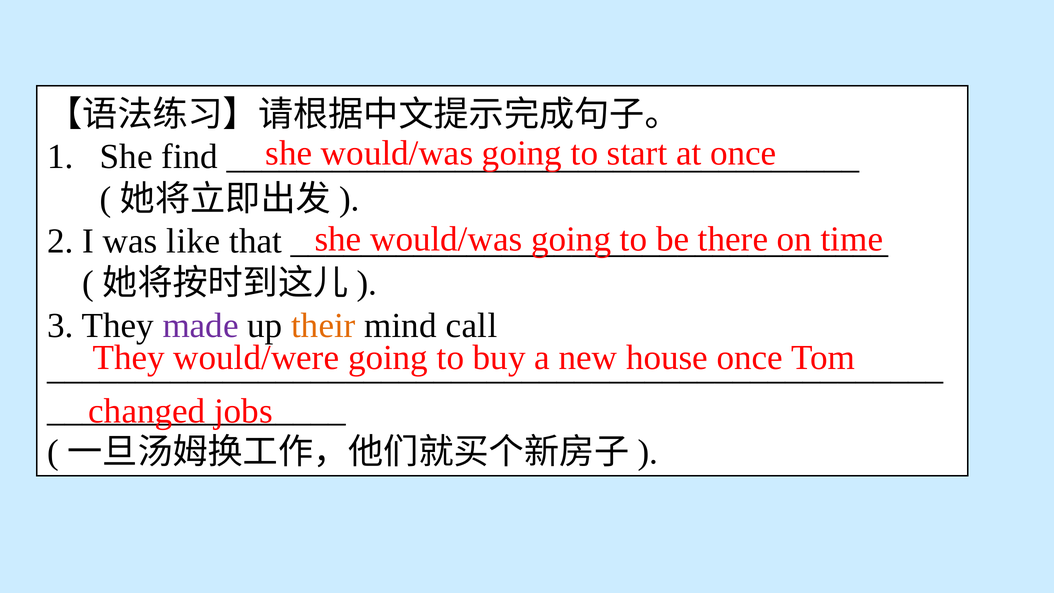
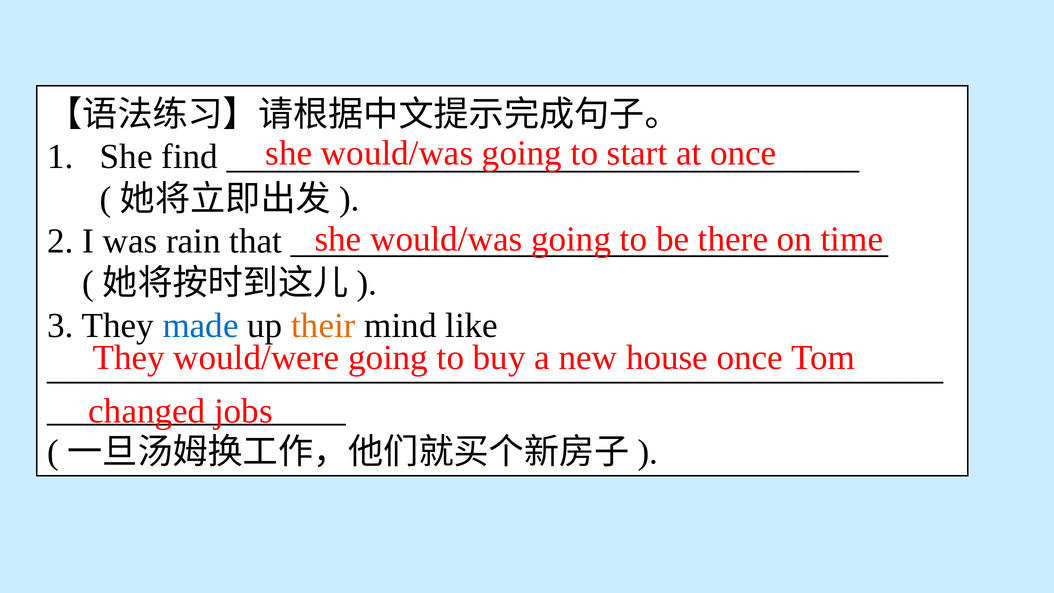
like: like -> rain
made colour: purple -> blue
call: call -> like
